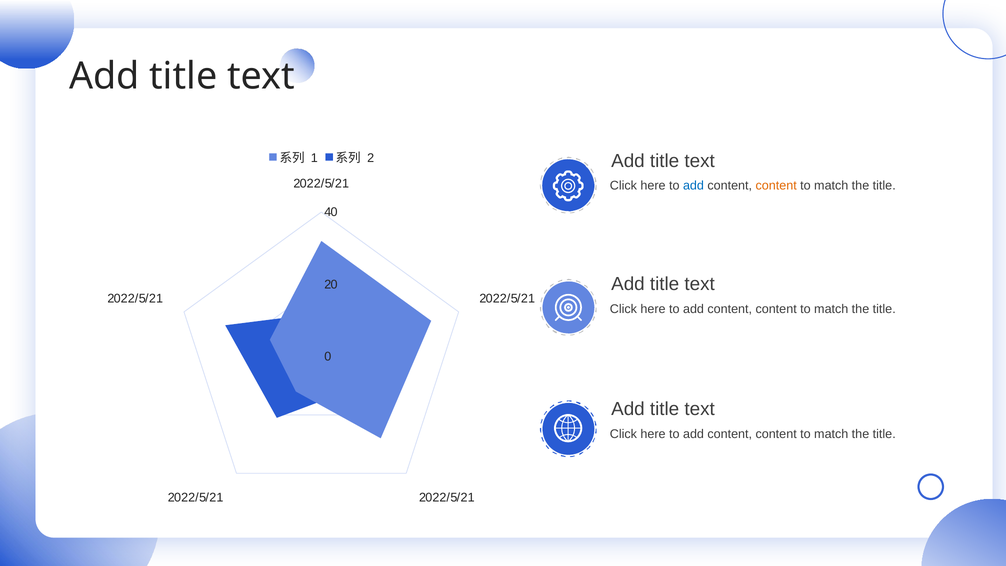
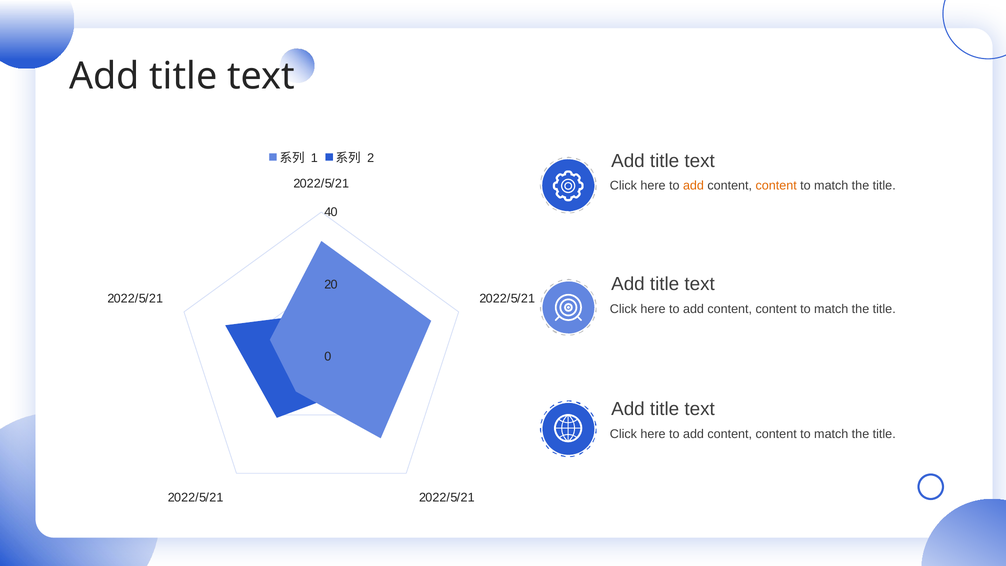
add at (693, 186) colour: blue -> orange
